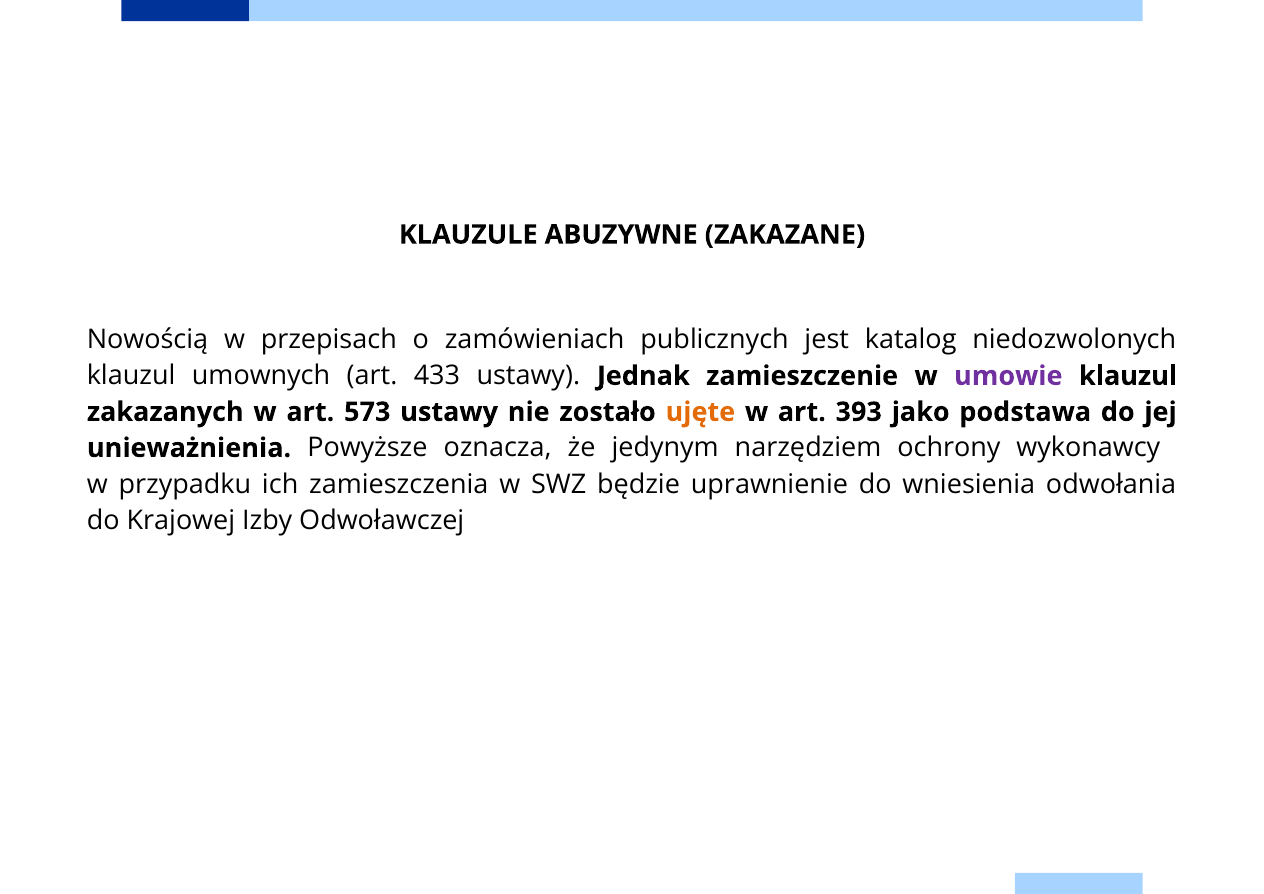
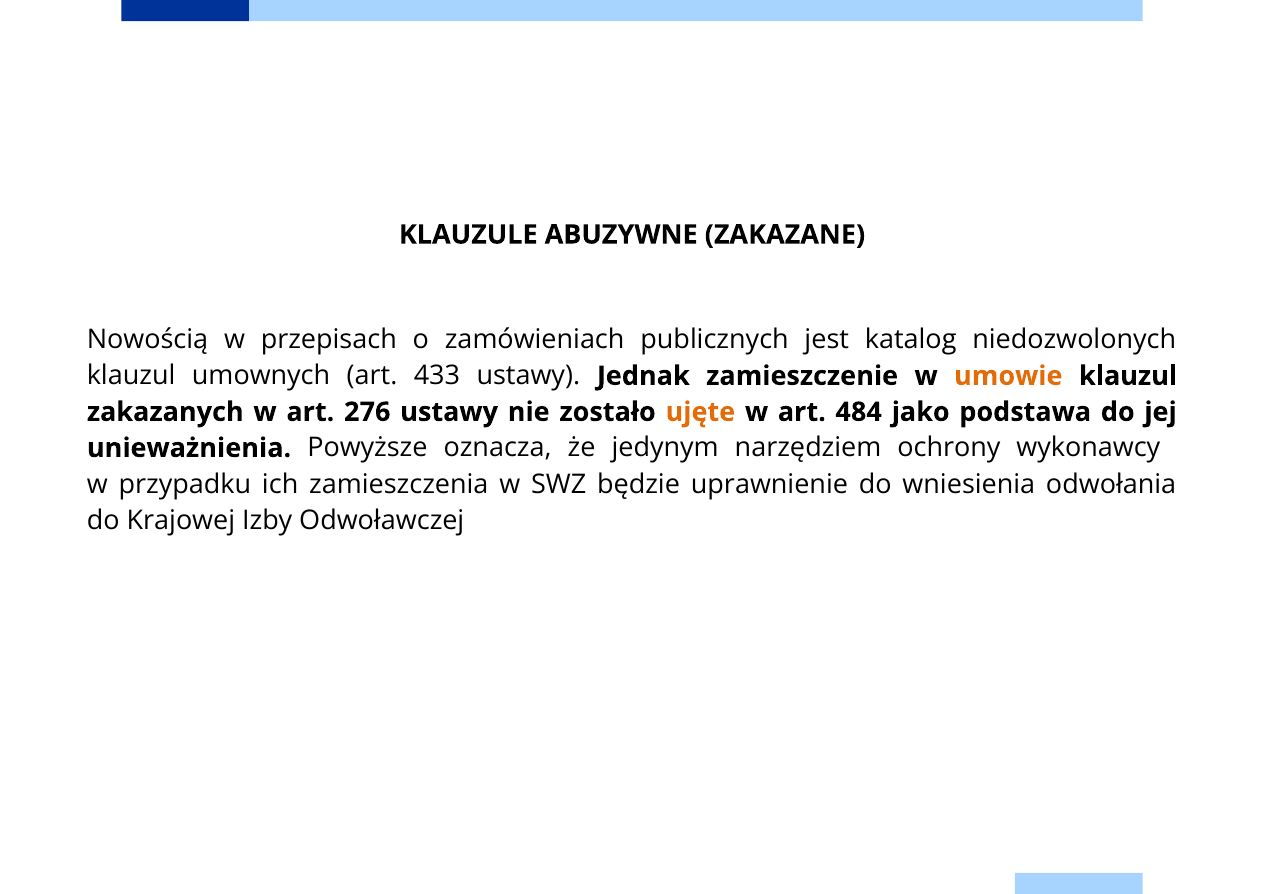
umowie colour: purple -> orange
573: 573 -> 276
393: 393 -> 484
